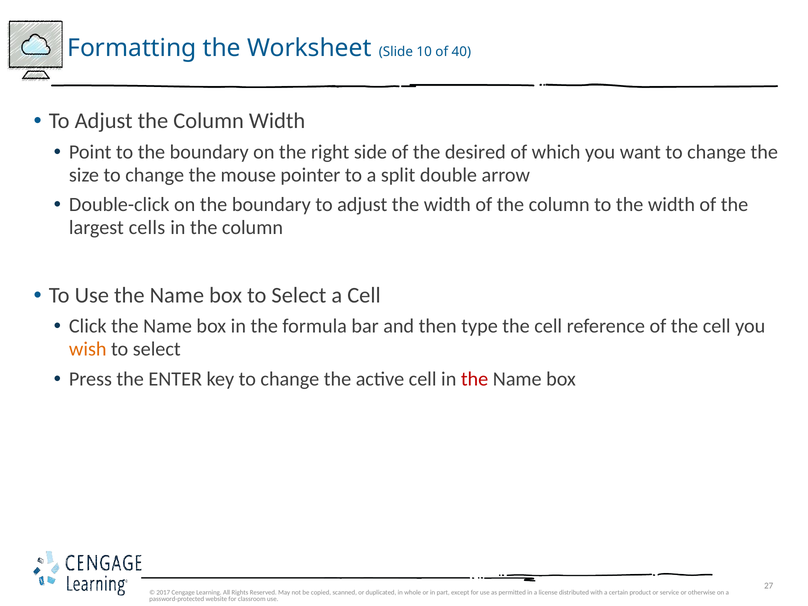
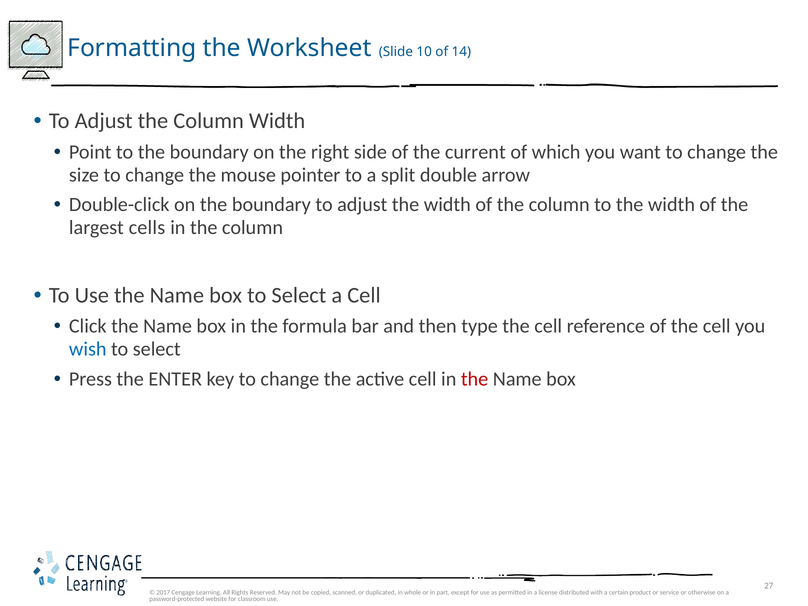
40: 40 -> 14
desired: desired -> current
wish colour: orange -> blue
